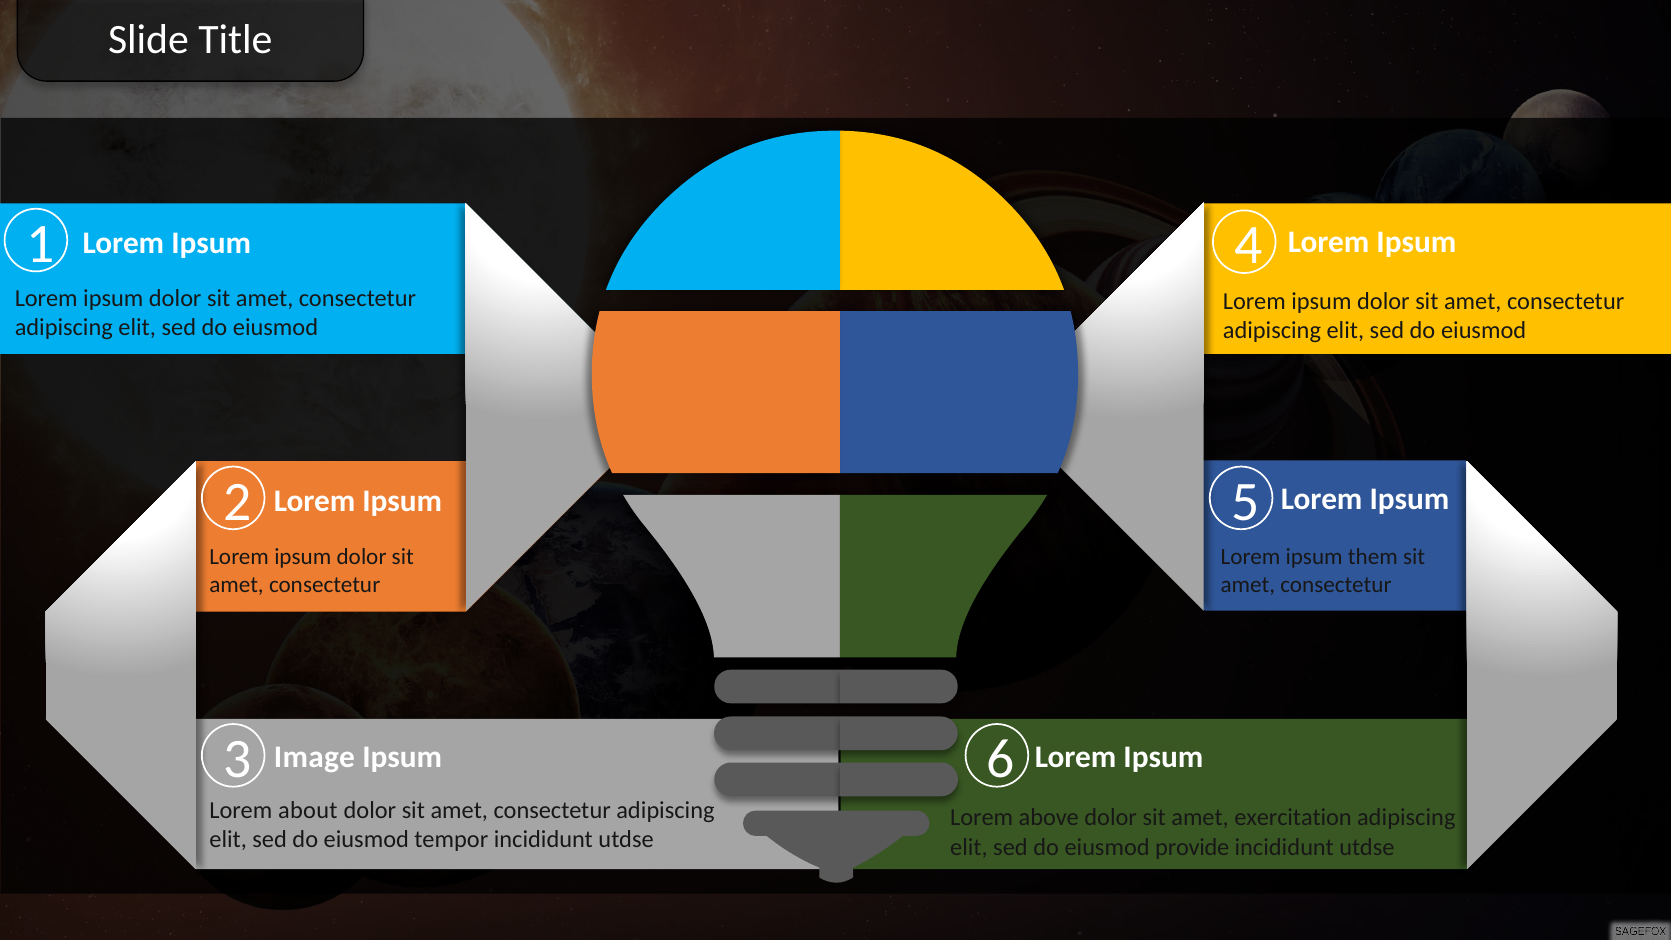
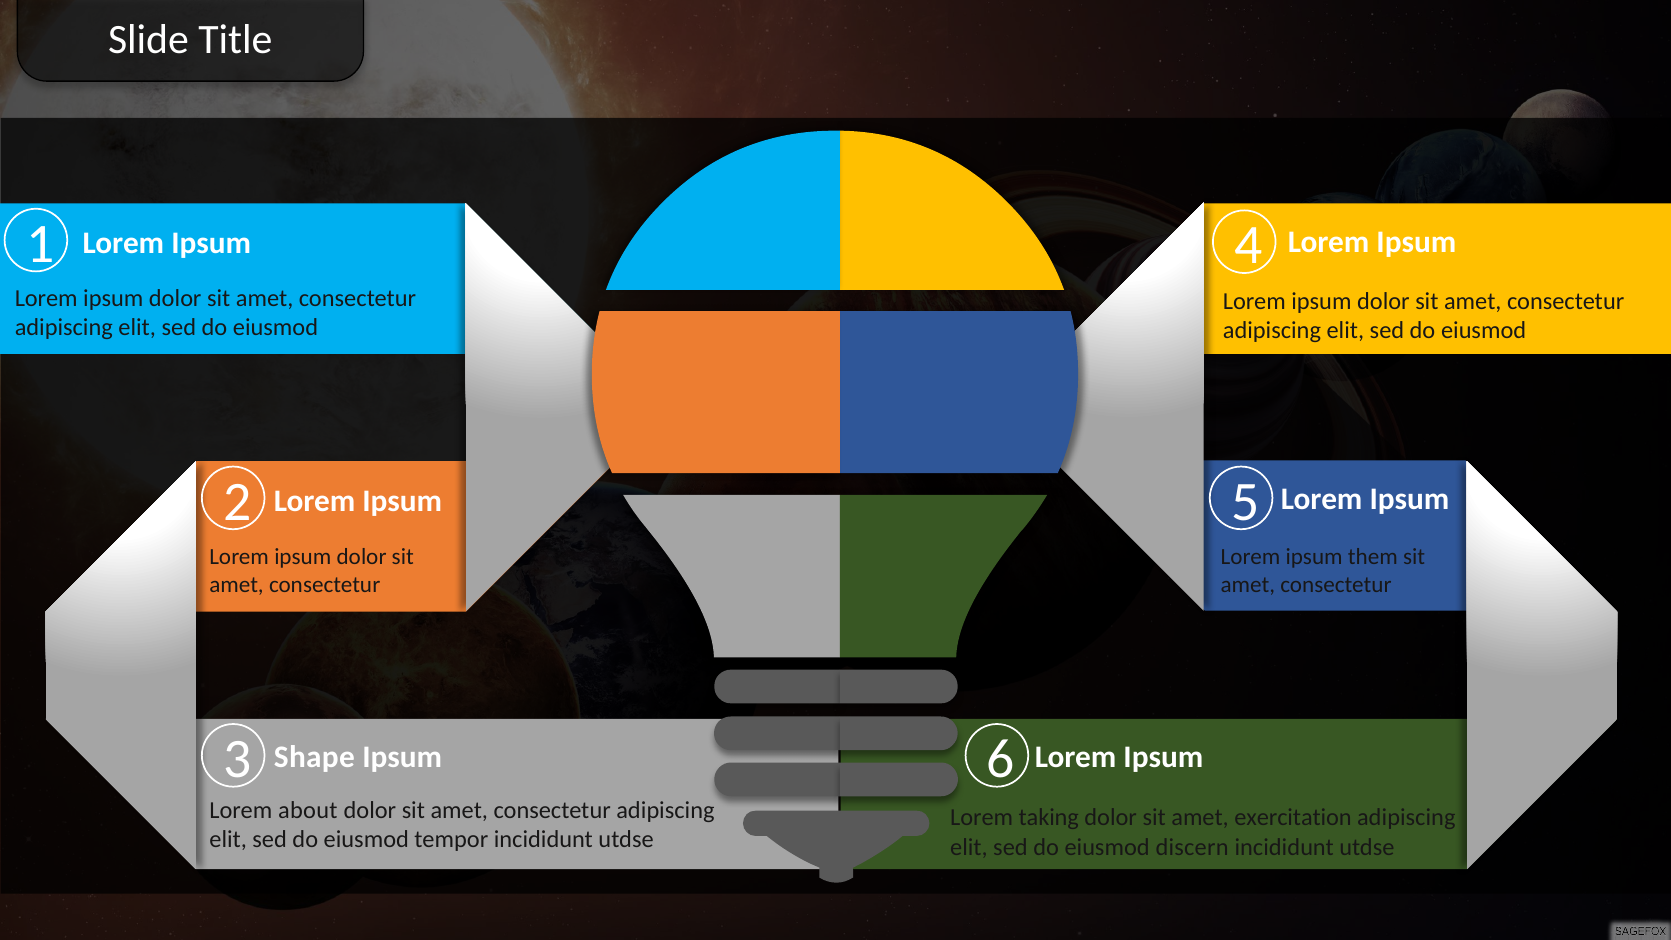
Image: Image -> Shape
above: above -> taking
provide: provide -> discern
